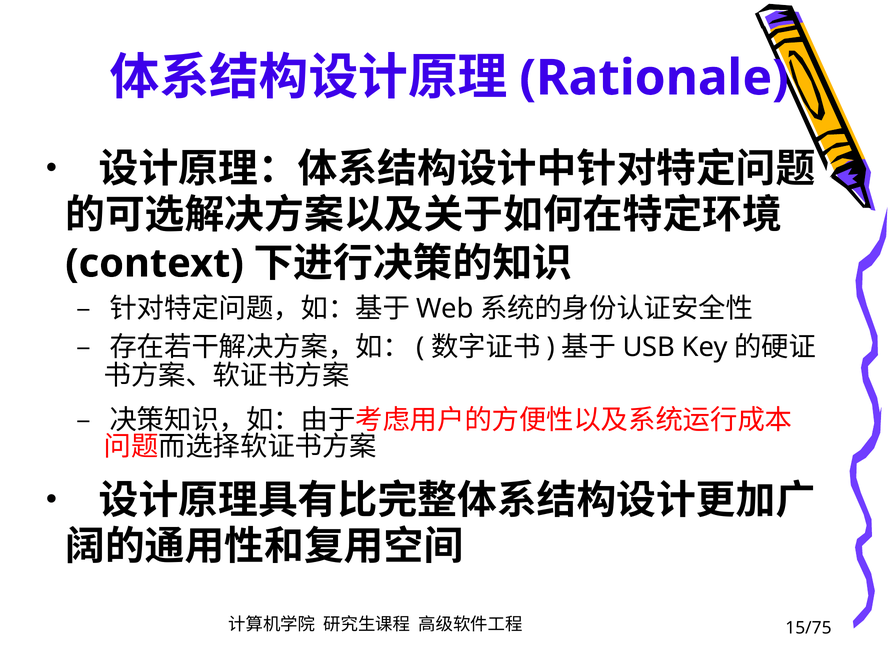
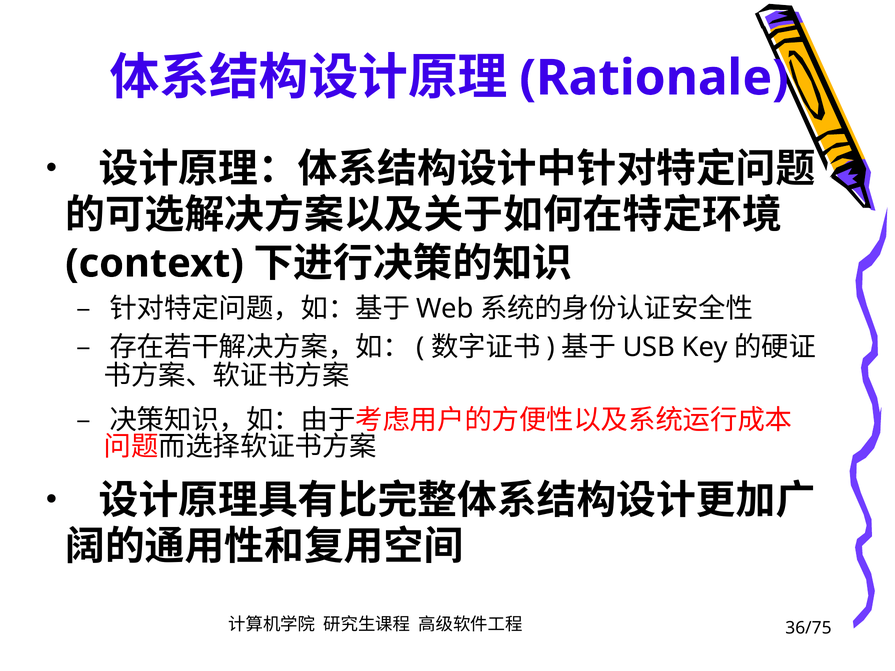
15/75: 15/75 -> 36/75
